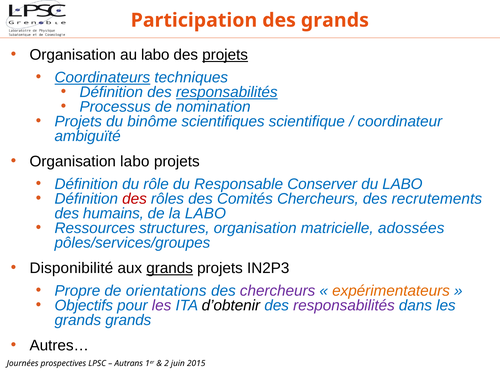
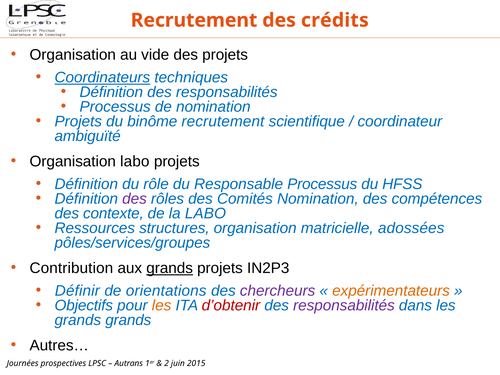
Participation at (194, 20): Participation -> Recrutement
des grands: grands -> crédits
au labo: labo -> vide
projets at (225, 55) underline: present -> none
responsabilités at (227, 92) underline: present -> none
binôme scientifiques: scientifiques -> recrutement
Responsable Conserver: Conserver -> Processus
du LABO: LABO -> HFSS
des at (134, 199) colour: red -> purple
Comités Chercheurs: Chercheurs -> Nomination
recrutements: recrutements -> compétences
humains: humains -> contexte
Disponibilité: Disponibilité -> Contribution
Propre: Propre -> Définir
les at (162, 305) colour: purple -> orange
d’obtenir colour: black -> red
